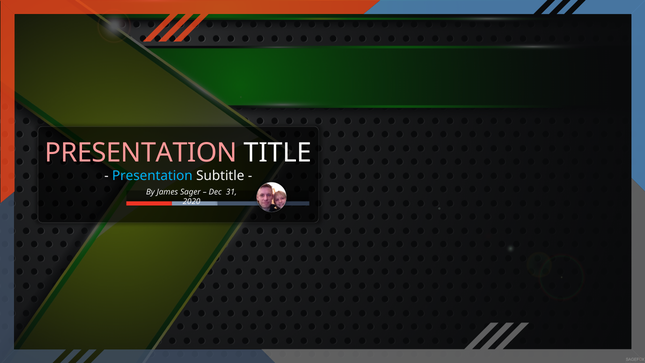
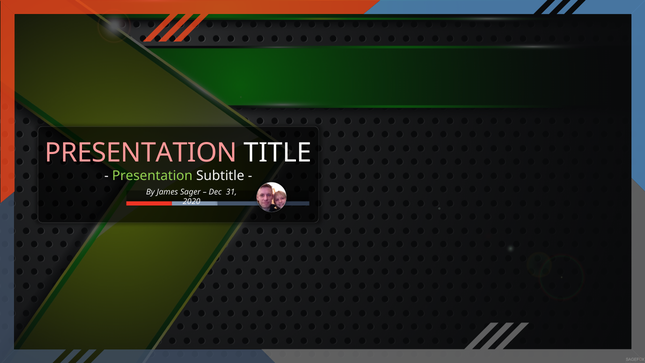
Presentation at (152, 176) colour: light blue -> light green
